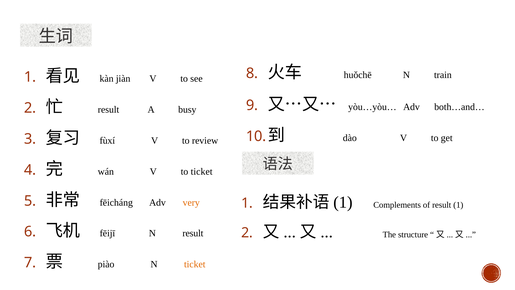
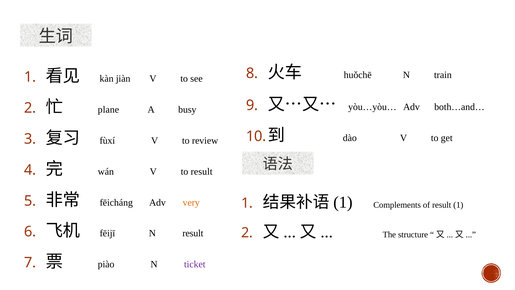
result at (109, 110): result -> plane
to ticket: ticket -> result
ticket at (195, 264) colour: orange -> purple
